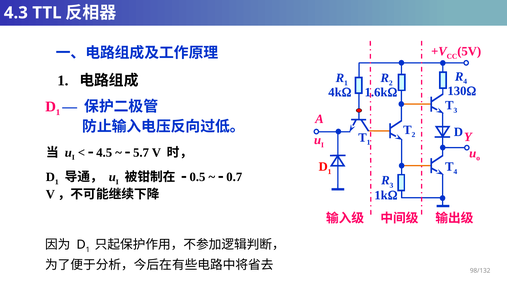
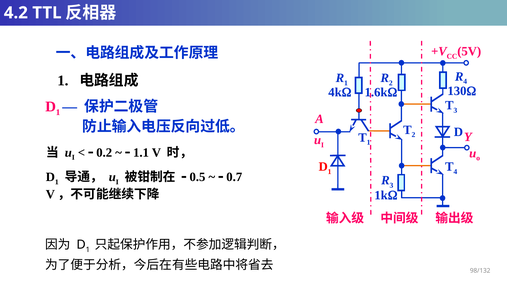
4.3: 4.3 -> 4.2
4.5: 4.5 -> 0.2
5.7: 5.7 -> 1.1
